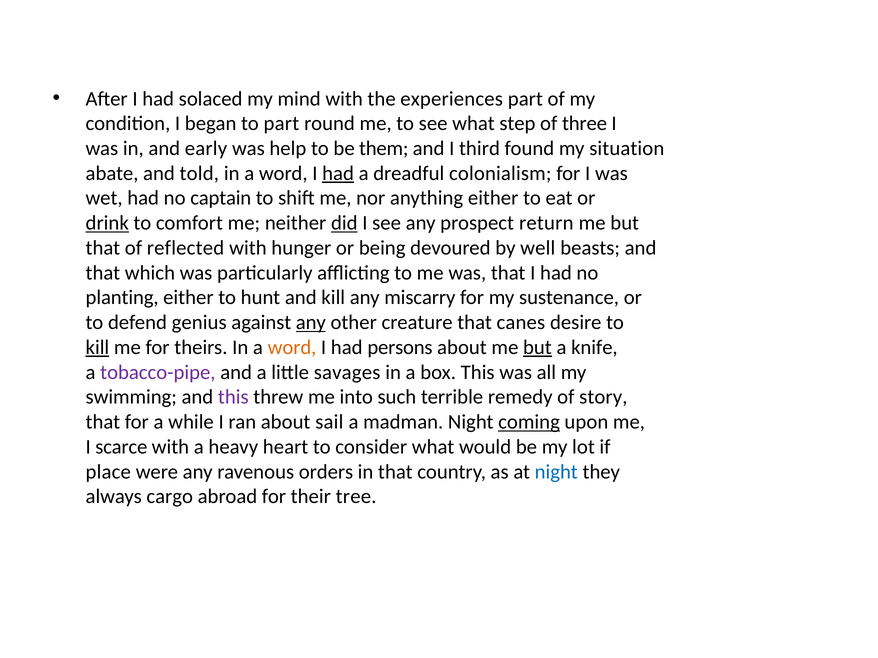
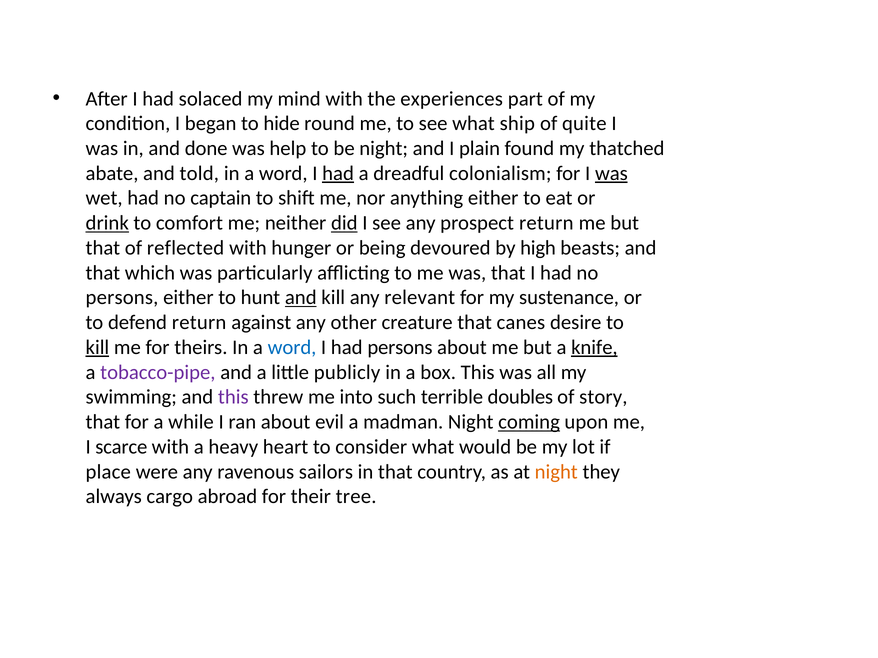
to part: part -> hide
step: step -> ship
three: three -> quite
early: early -> done
be them: them -> night
third: third -> plain
situation: situation -> thatched
was at (611, 173) underline: none -> present
well: well -> high
planting at (122, 298): planting -> persons
and at (301, 298) underline: none -> present
miscarry: miscarry -> relevant
defend genius: genius -> return
any at (311, 323) underline: present -> none
word at (292, 348) colour: orange -> blue
but at (537, 348) underline: present -> none
knife underline: none -> present
savages: savages -> publicly
remedy: remedy -> doubles
sail: sail -> evil
orders: orders -> sailors
night at (556, 472) colour: blue -> orange
